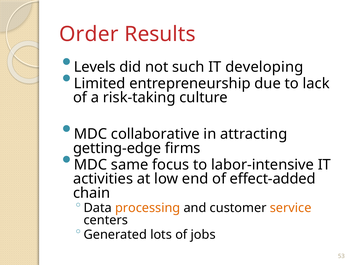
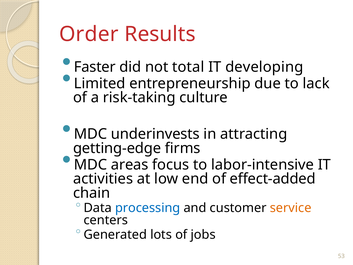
Levels: Levels -> Faster
such: such -> total
collaborative: collaborative -> underinvests
same: same -> areas
processing colour: orange -> blue
